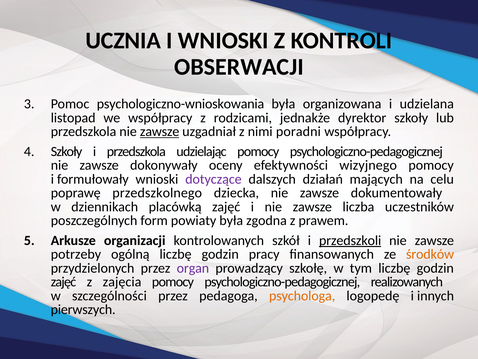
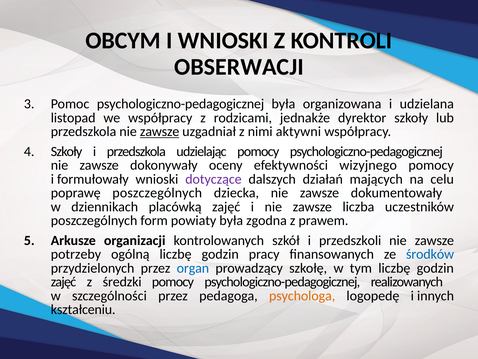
UCZNIA: UCZNIA -> OBCYM
Pomoc psychologiczno-wnioskowania: psychologiczno-wnioskowania -> psychologiczno-pedagogicznej
poradni: poradni -> aktywni
poprawę przedszkolnego: przedszkolnego -> poszczególnych
przedszkoli underline: present -> none
środków colour: orange -> blue
organ colour: purple -> blue
zajęcia: zajęcia -> średzki
pierwszych: pierwszych -> kształceniu
